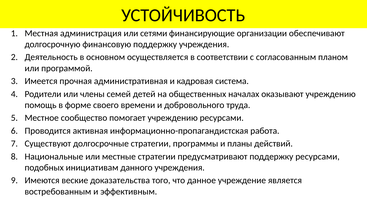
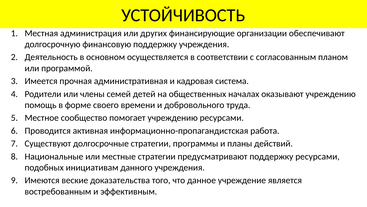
сетями: сетями -> других
